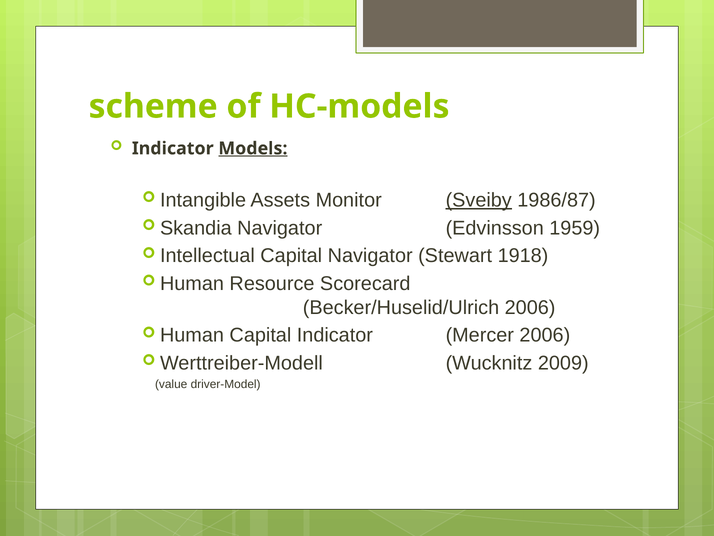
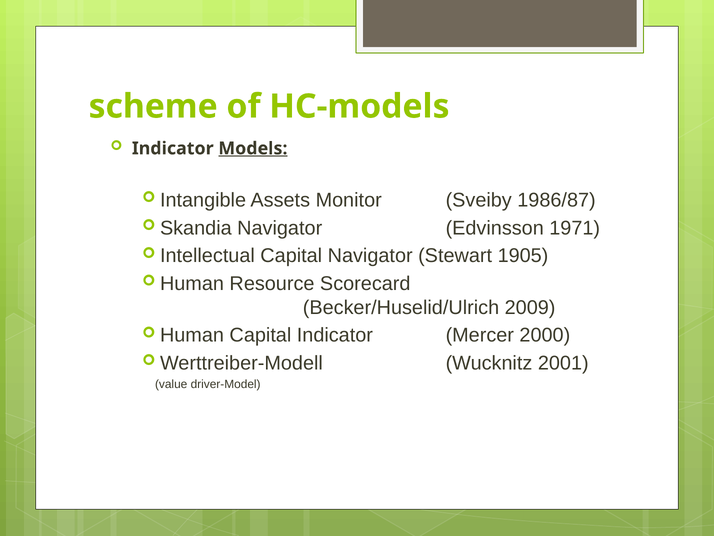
Sveiby underline: present -> none
1959: 1959 -> 1971
1918: 1918 -> 1905
Becker/Huselid/Ulrich 2006: 2006 -> 2009
Mercer 2006: 2006 -> 2000
2009: 2009 -> 2001
